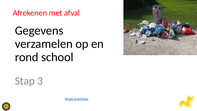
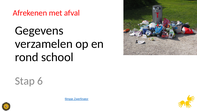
3: 3 -> 6
